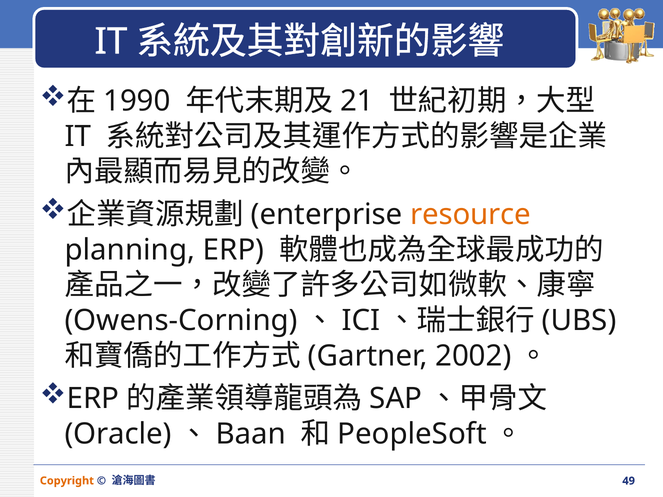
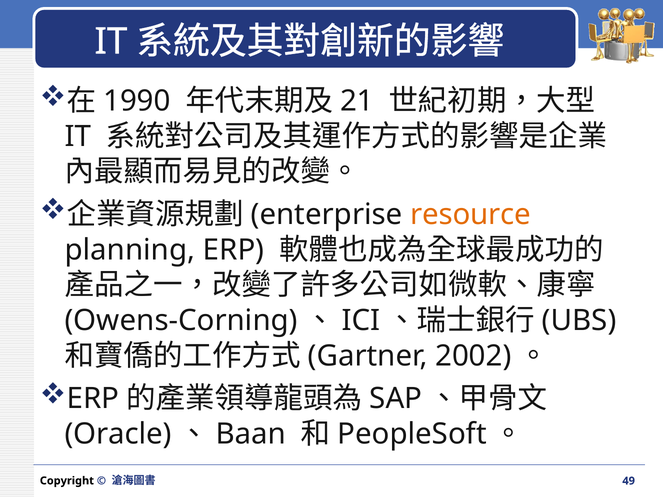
Copyright colour: orange -> black
